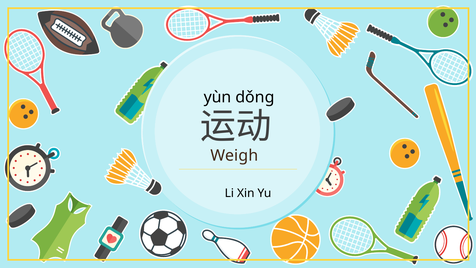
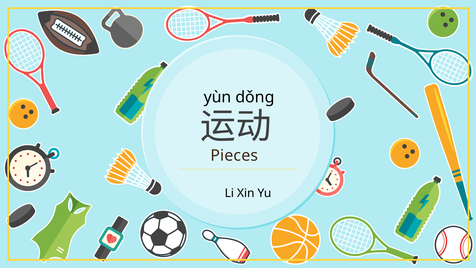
Weigh: Weigh -> Pieces
